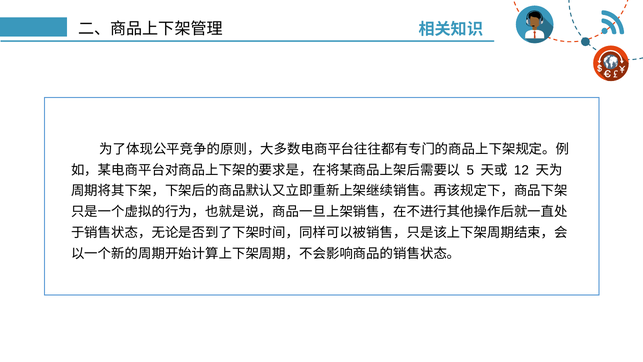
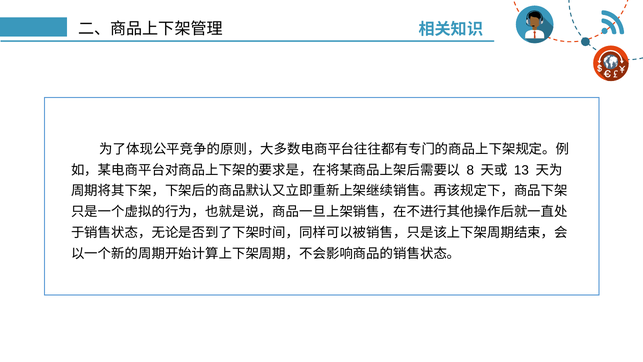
5: 5 -> 8
12: 12 -> 13
